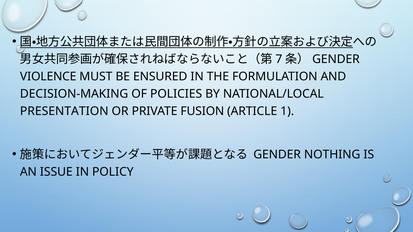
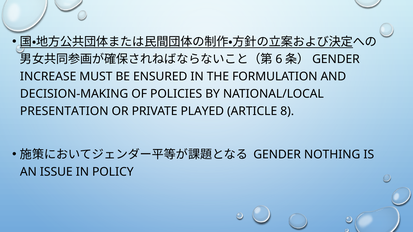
7: 7 -> 6
VIOLENCE: VIOLENCE -> INCREASE
FUSION: FUSION -> PLAYED
1: 1 -> 8
